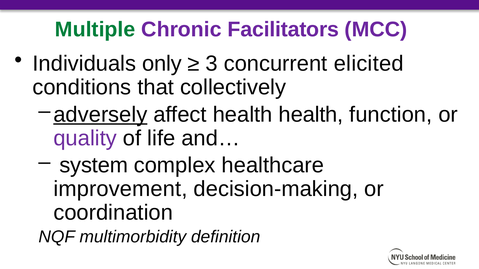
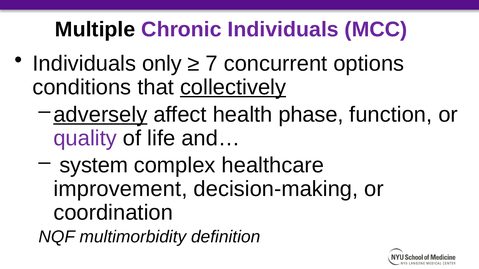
Multiple colour: green -> black
Chronic Facilitators: Facilitators -> Individuals
3: 3 -> 7
elicited: elicited -> options
collectively underline: none -> present
health health: health -> phase
